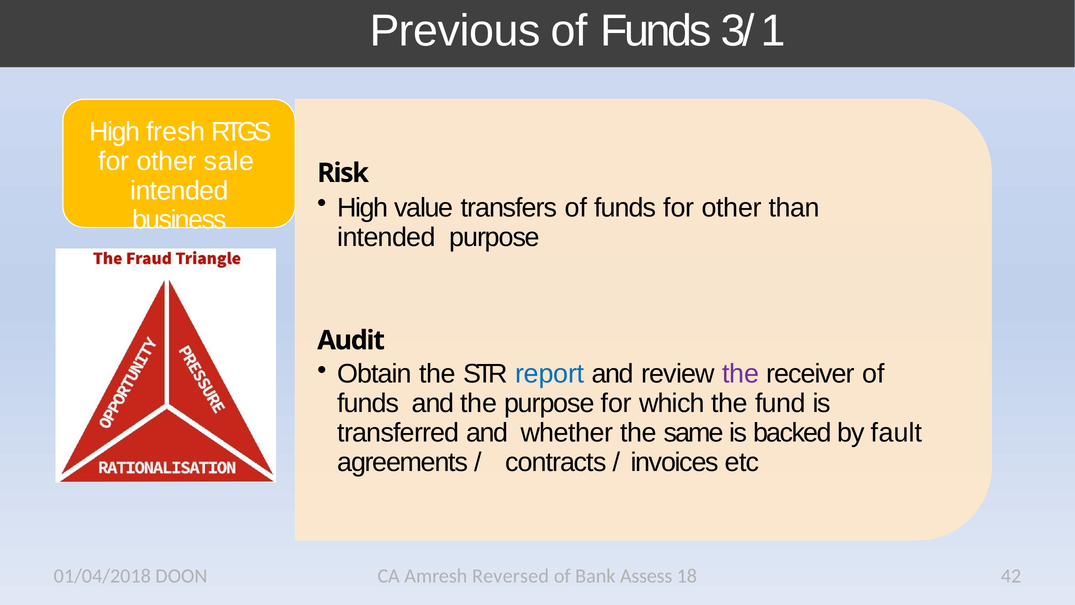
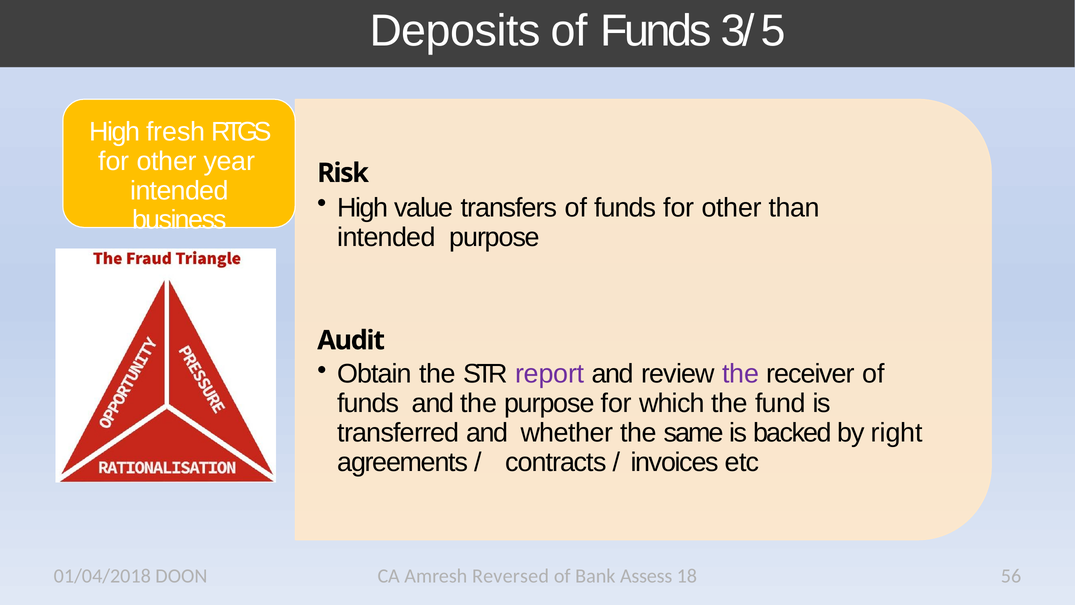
Previous: Previous -> Deposits
1: 1 -> 5
sale: sale -> year
report colour: blue -> purple
fault: fault -> right
42: 42 -> 56
